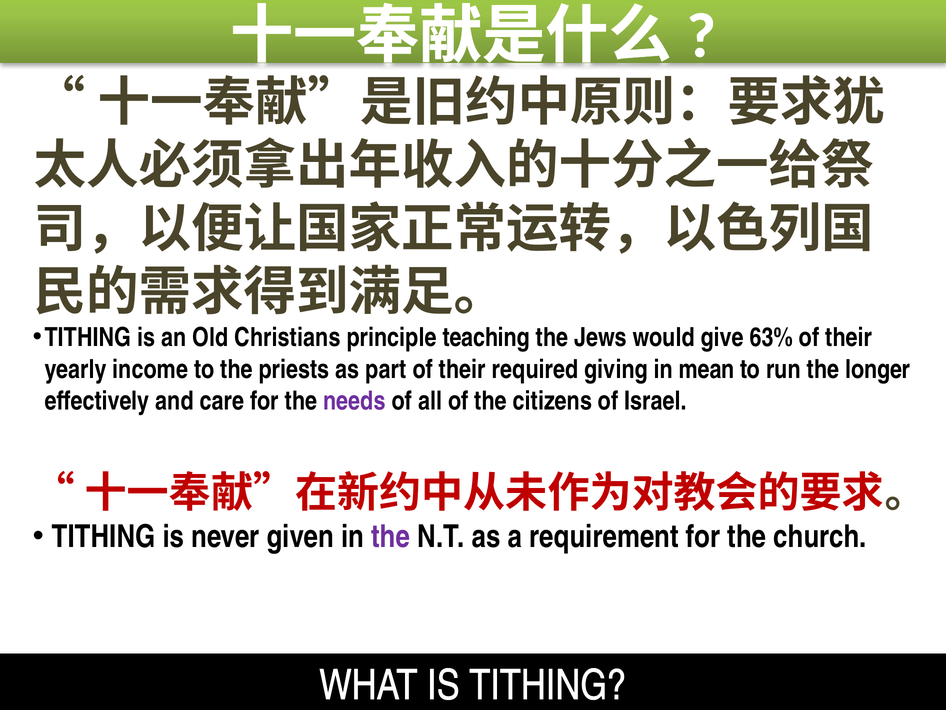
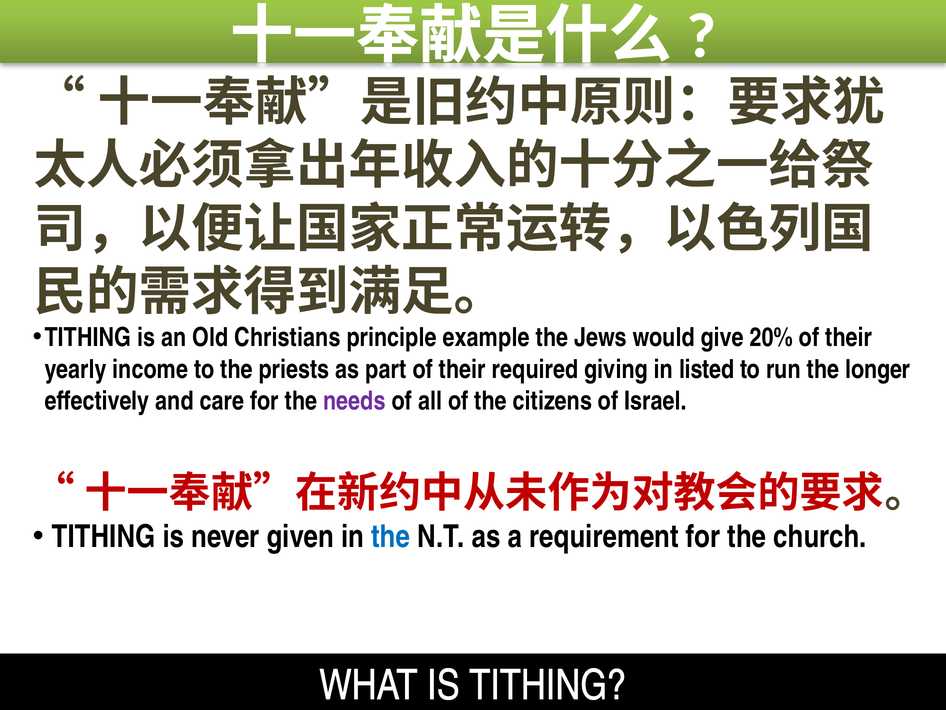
teaching: teaching -> example
63%: 63% -> 20%
mean: mean -> listed
the at (391, 537) colour: purple -> blue
